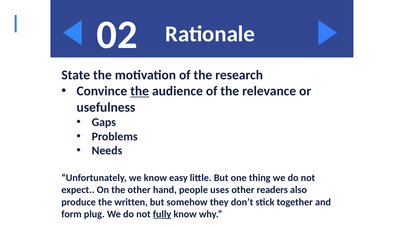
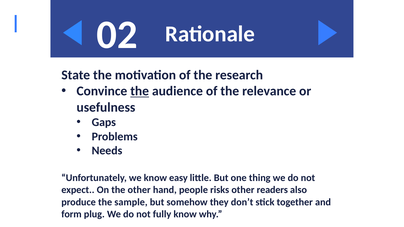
uses: uses -> risks
written: written -> sample
fully underline: present -> none
